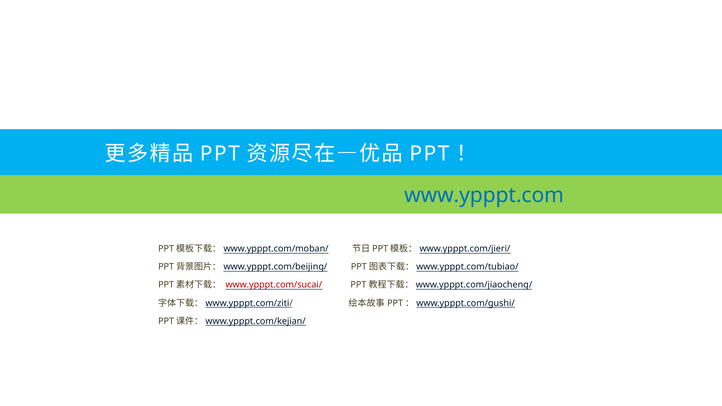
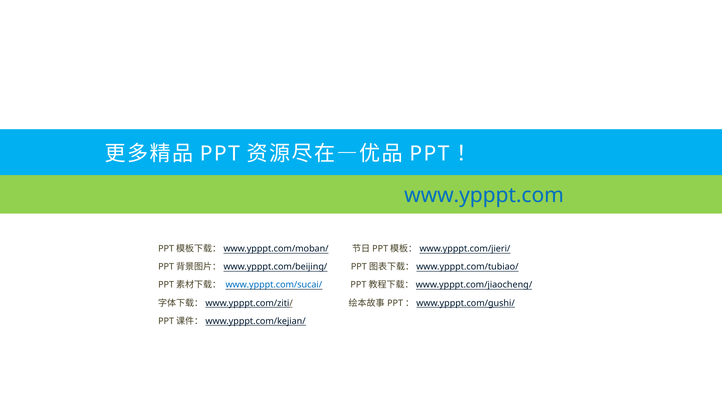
www.ypppt.com/sucai/ colour: red -> blue
